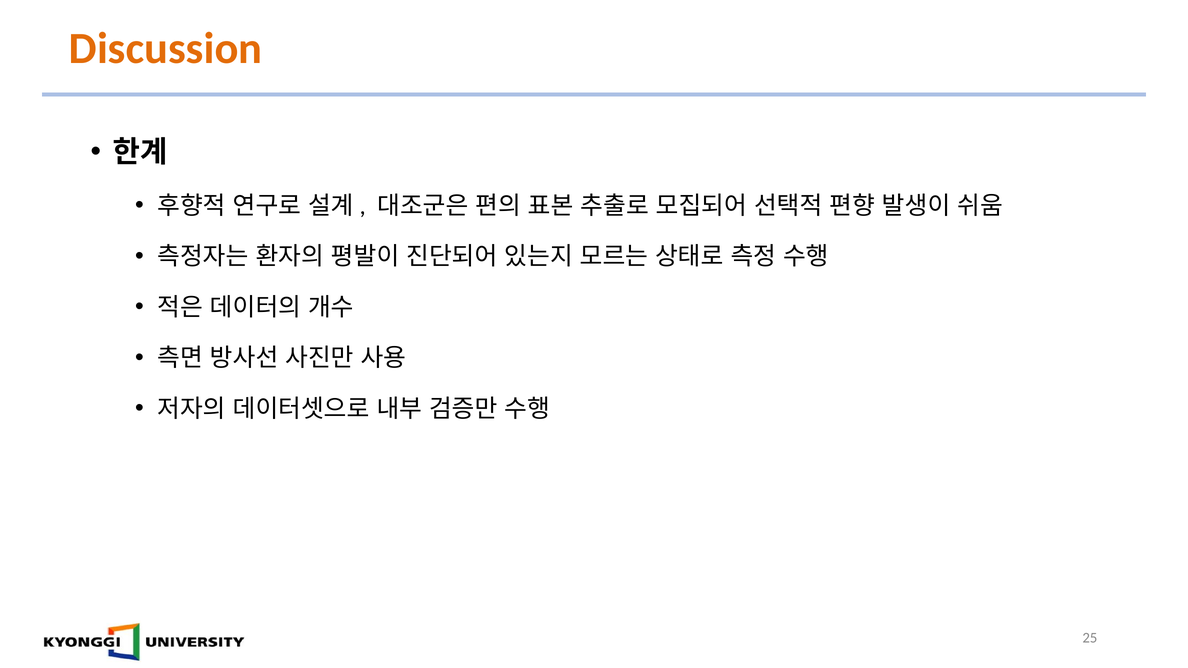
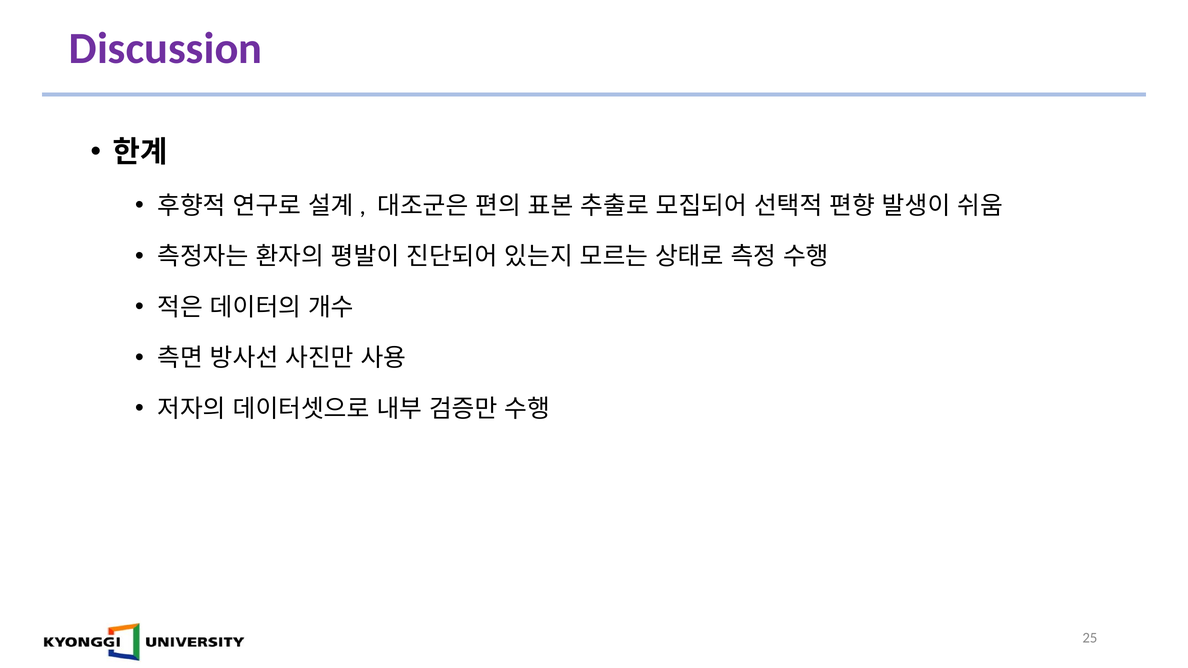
Discussion colour: orange -> purple
